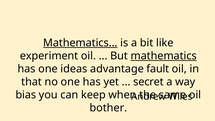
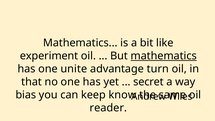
Mathematics at (80, 43) underline: present -> none
ideas: ideas -> unite
fault: fault -> turn
when: when -> know
bother: bother -> reader
